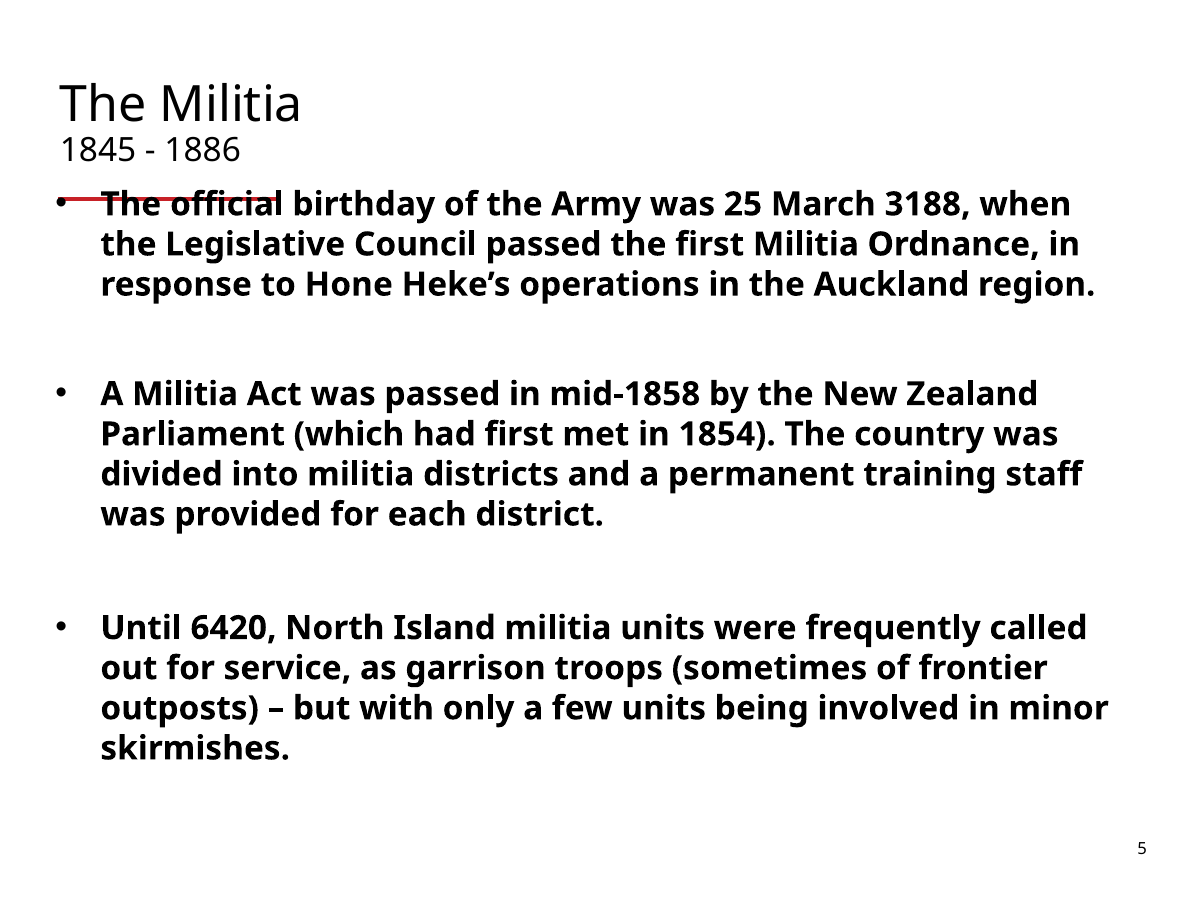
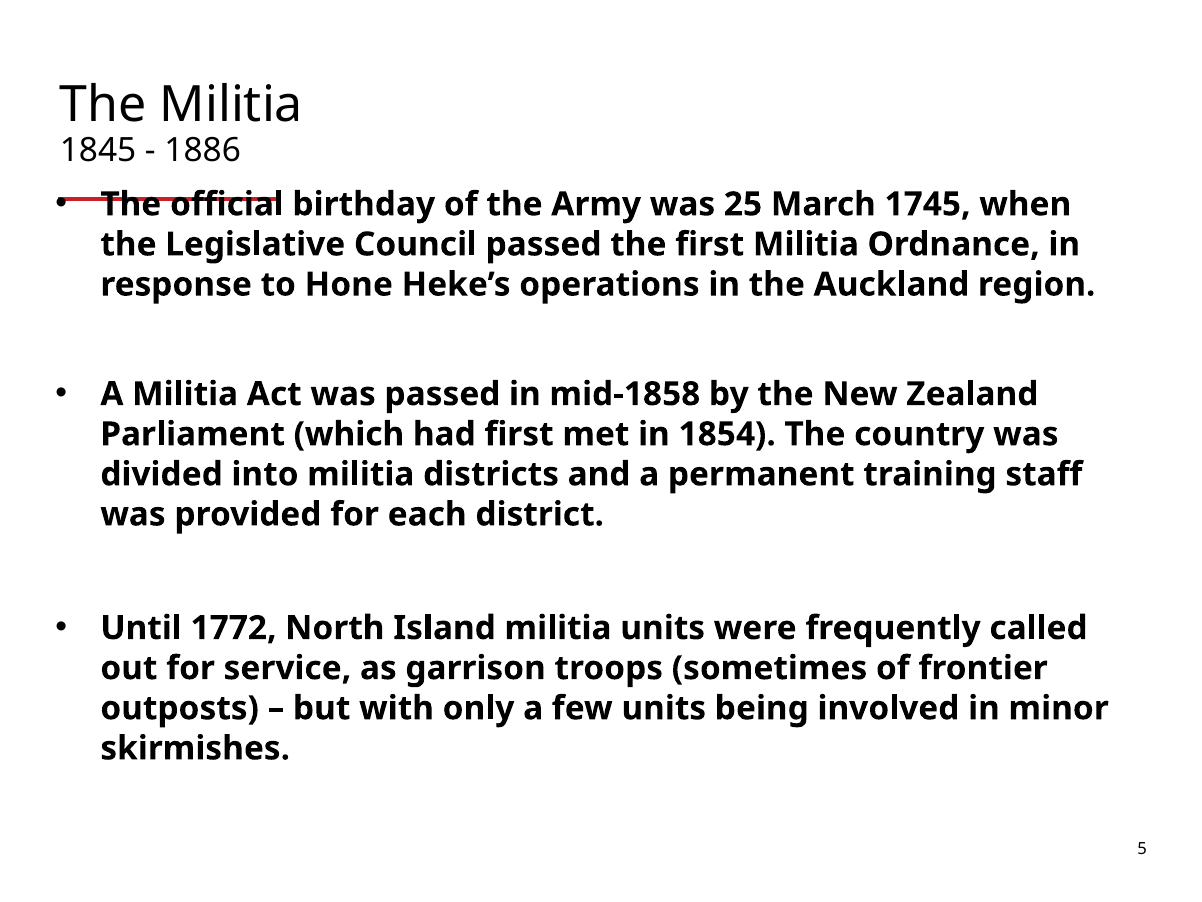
3188: 3188 -> 1745
6420: 6420 -> 1772
